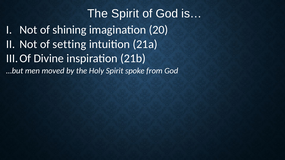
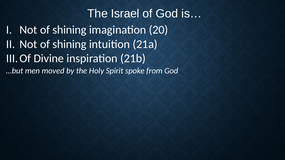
The Spirit: Spirit -> Israel
setting at (69, 44): setting -> shining
